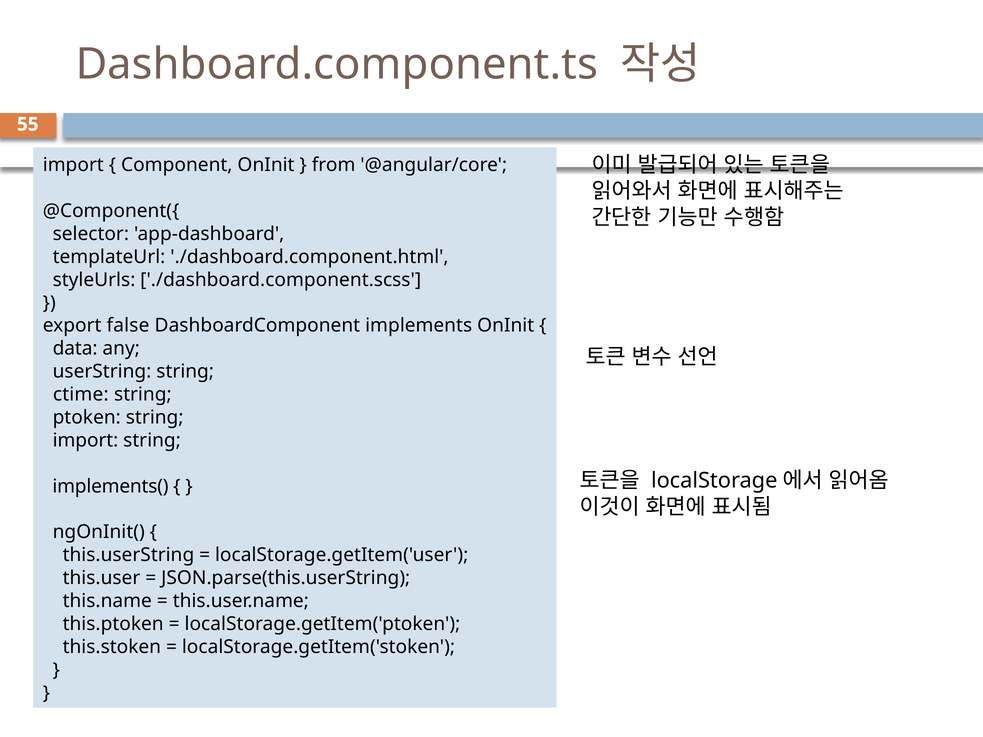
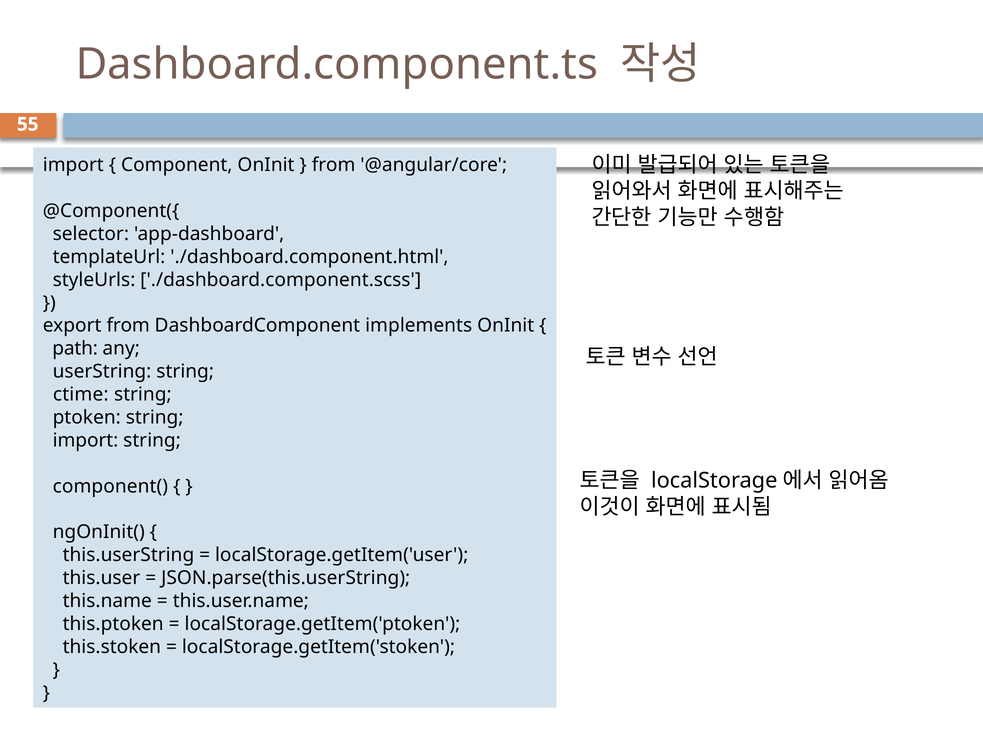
export false: false -> from
data: data -> path
implements(: implements( -> component(
